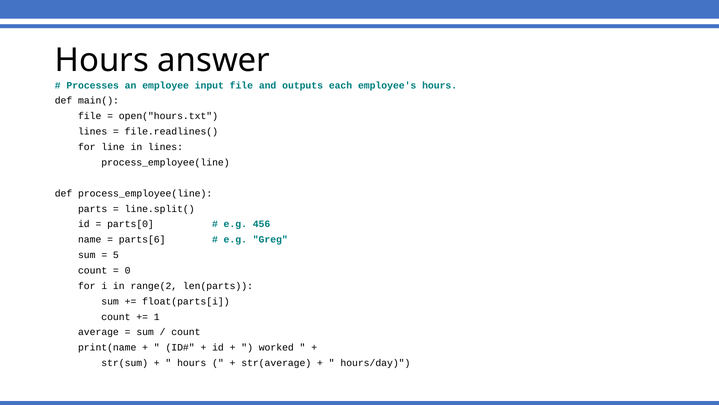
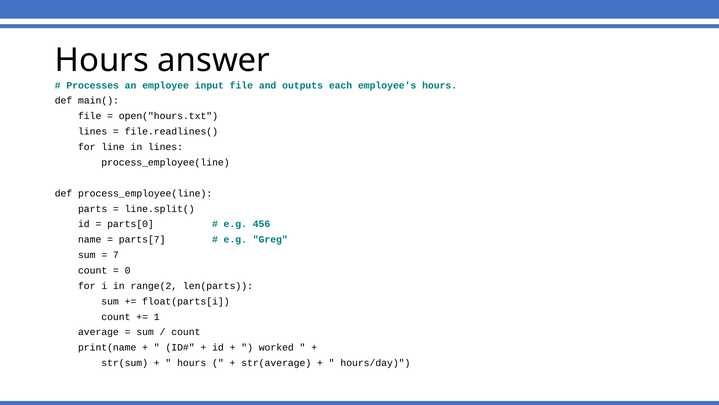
parts[6: parts[6 -> parts[7
5: 5 -> 7
